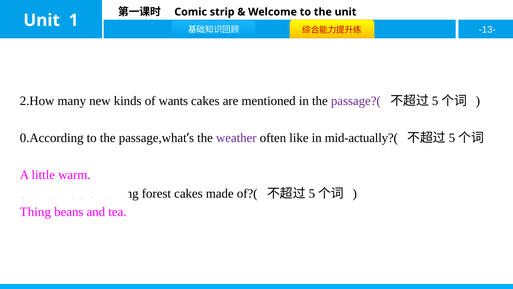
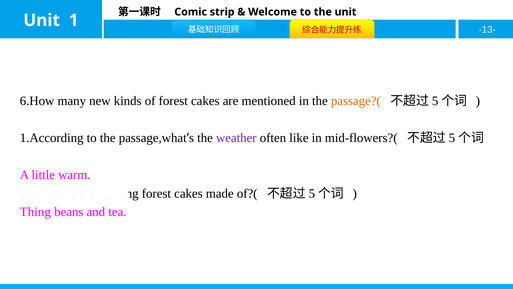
2.How: 2.How -> 6.How
of wants: wants -> forest
passage?( colour: purple -> orange
0.According: 0.According -> 1.According
mid-actually?(: mid-actually?( -> mid-flowers?(
